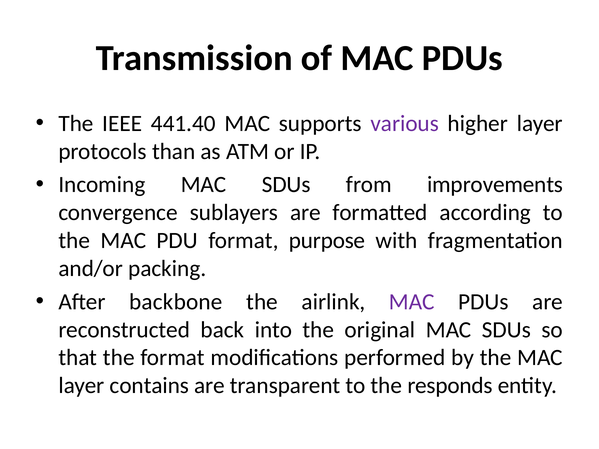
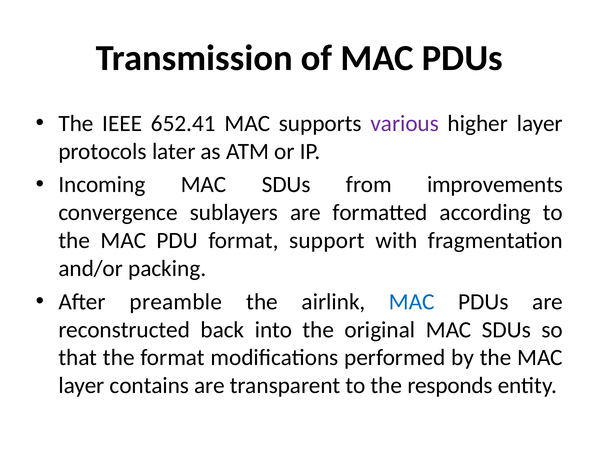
441.40: 441.40 -> 652.41
than: than -> later
purpose: purpose -> support
backbone: backbone -> preamble
MAC at (412, 302) colour: purple -> blue
